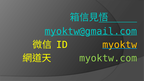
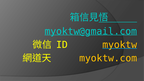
myoktw.com colour: light green -> yellow
